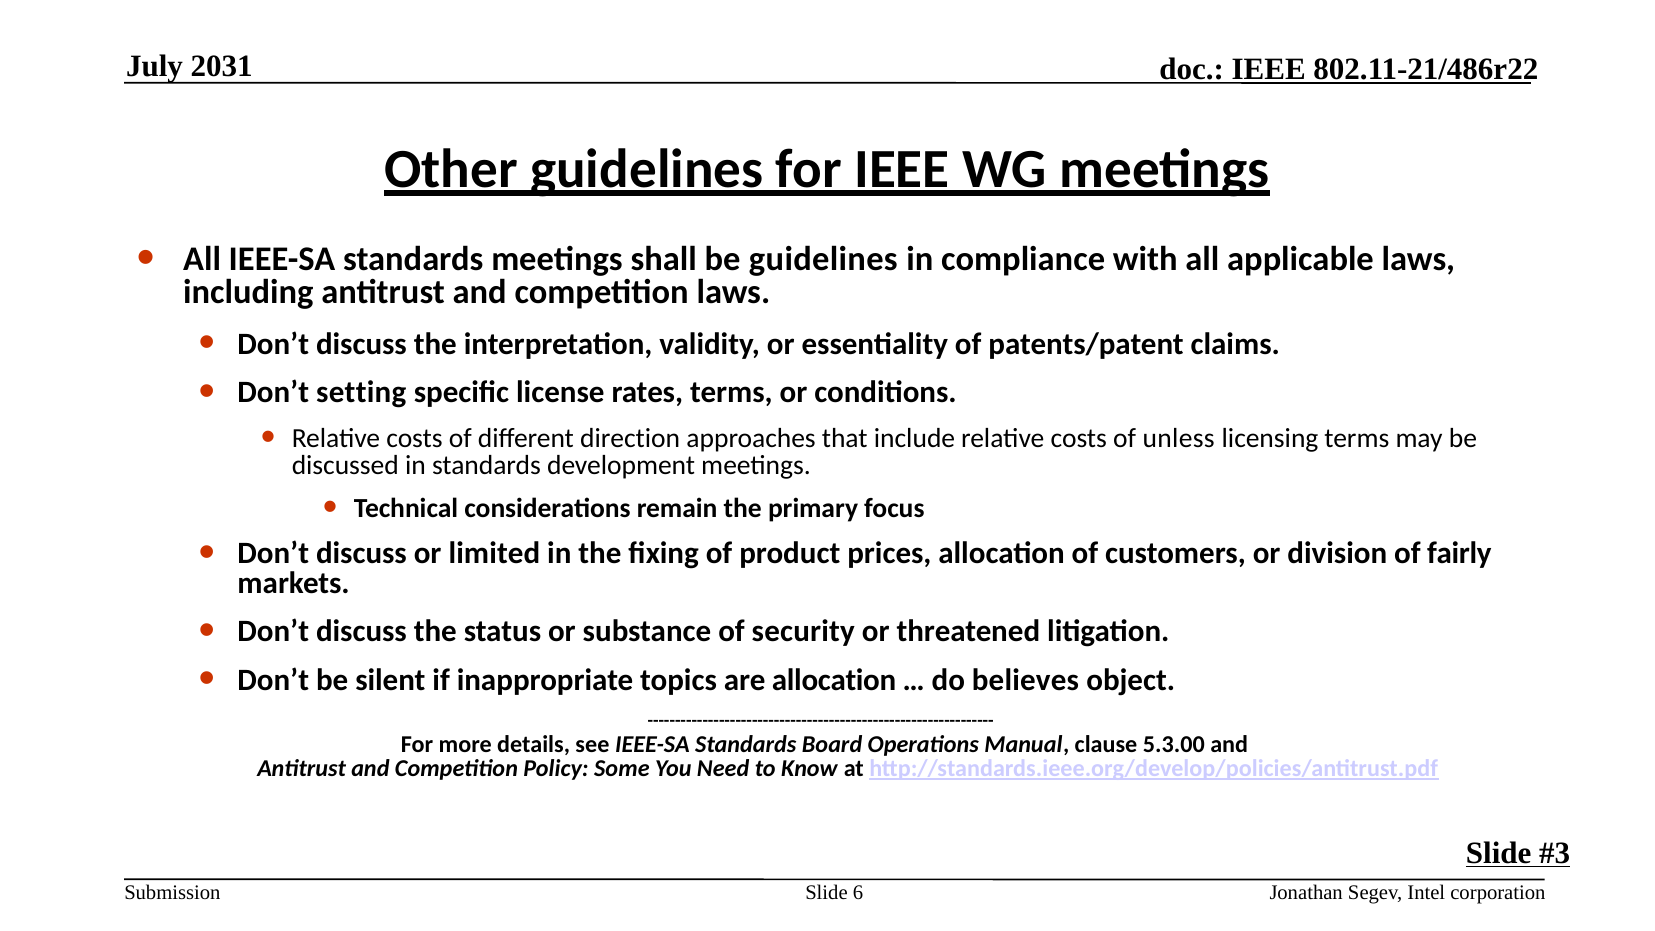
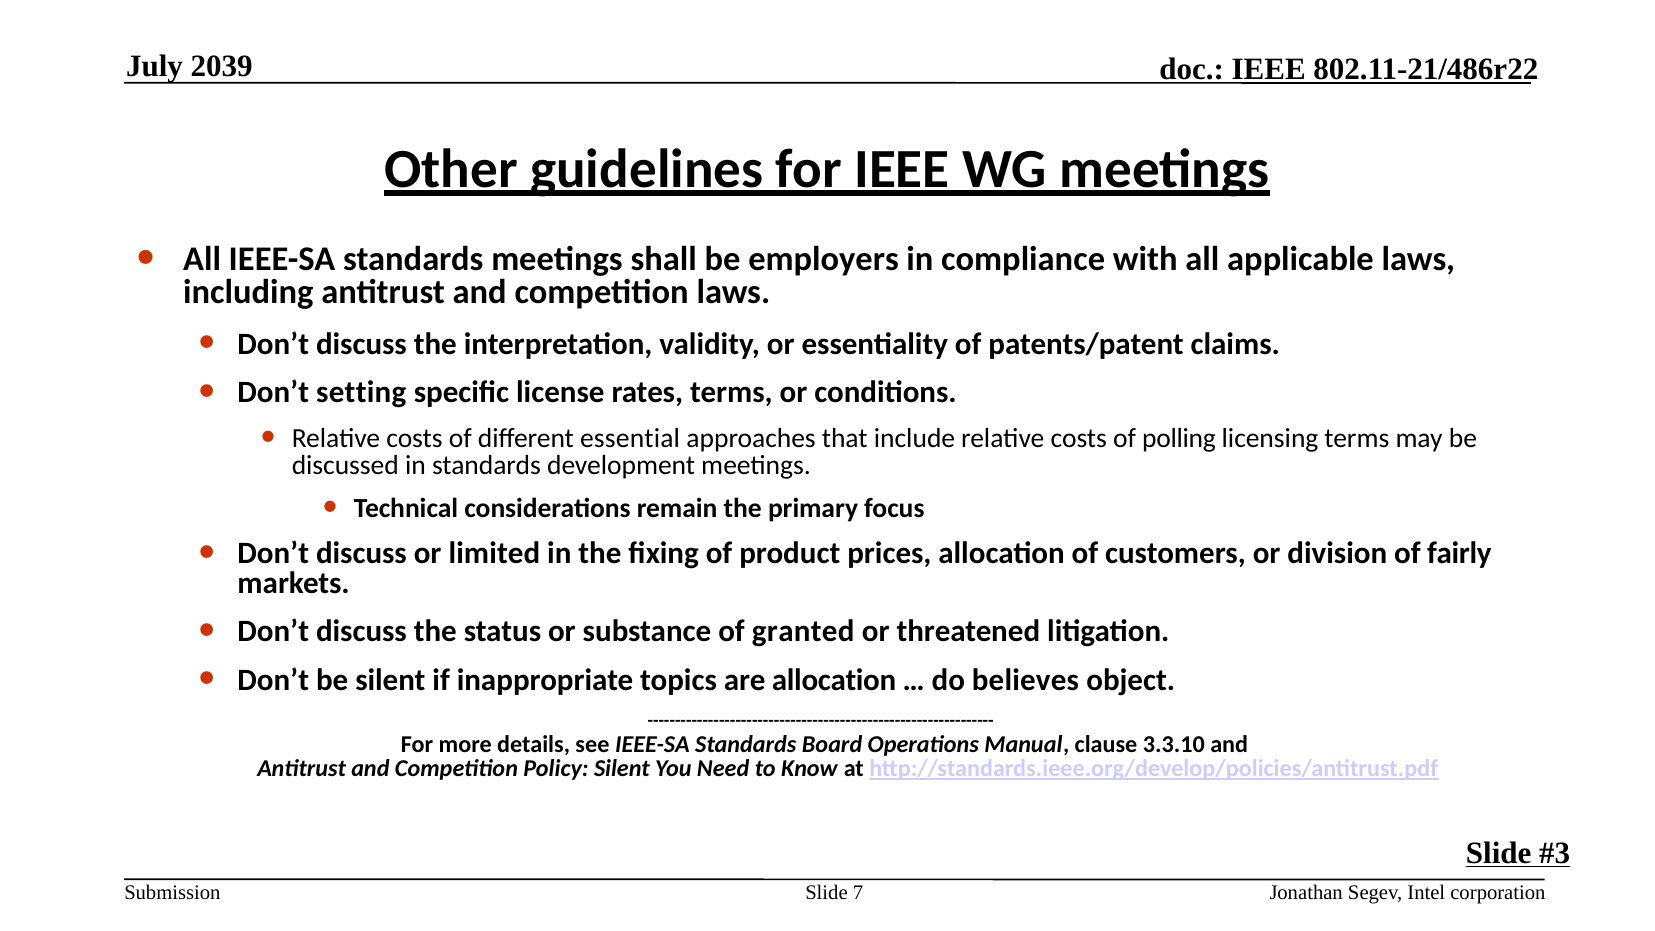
2031: 2031 -> 2039
be guidelines: guidelines -> employers
direction: direction -> essential
unless: unless -> polling
security: security -> granted
5.3.00: 5.3.00 -> 3.3.10
Policy Some: Some -> Silent
6: 6 -> 7
